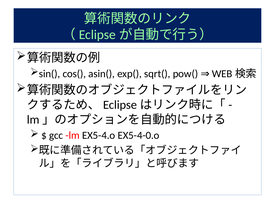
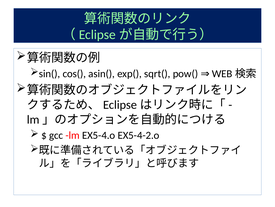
EX5-4-0.o: EX5-4-0.o -> EX5-4-2.o
